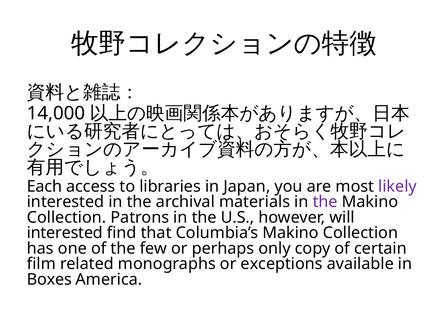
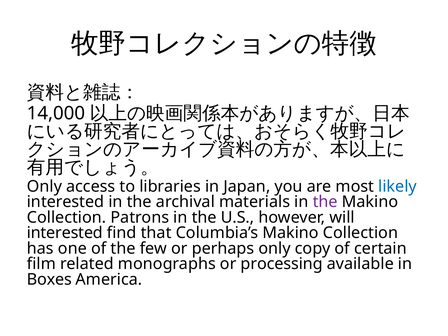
Each at (44, 186): Each -> Only
likely colour: purple -> blue
exceptions: exceptions -> processing
